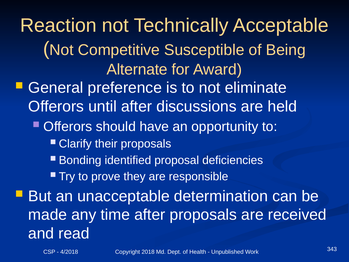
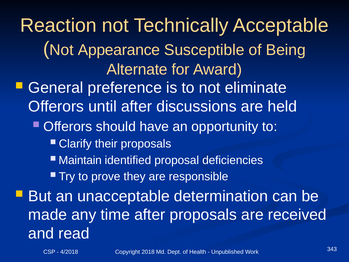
Competitive: Competitive -> Appearance
Bonding: Bonding -> Maintain
